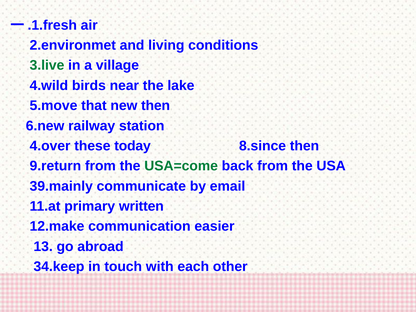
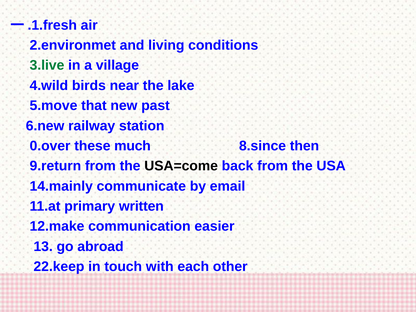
new then: then -> past
4.over: 4.over -> 0.over
today: today -> much
USA=come colour: green -> black
39.mainly: 39.mainly -> 14.mainly
34.keep: 34.keep -> 22.keep
